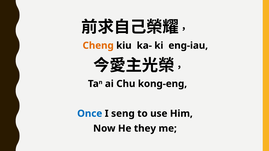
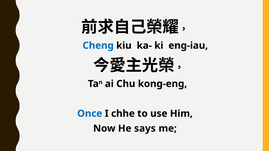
Cheng colour: orange -> blue
seng: seng -> chhe
they: they -> says
